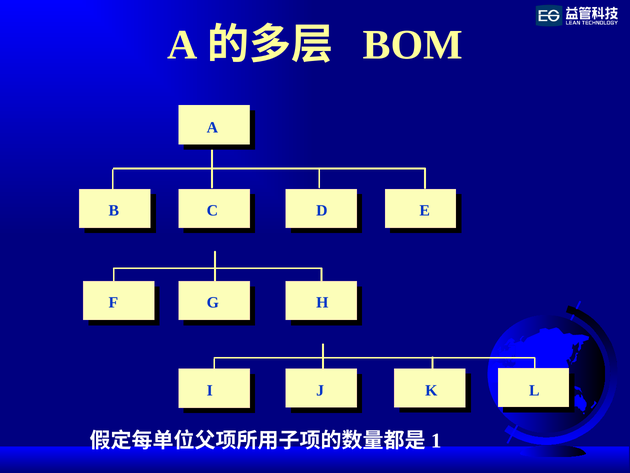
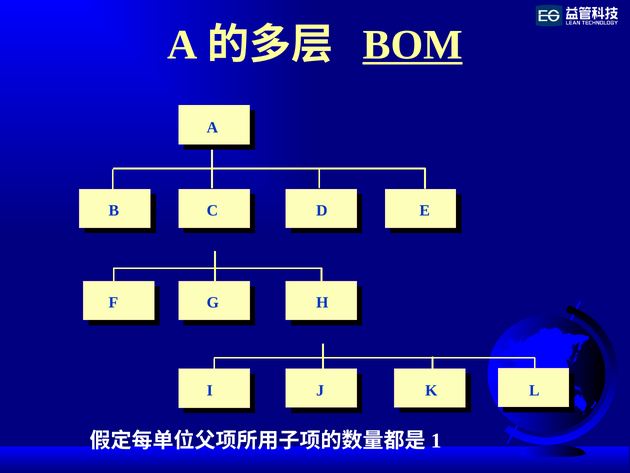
BOM underline: none -> present
